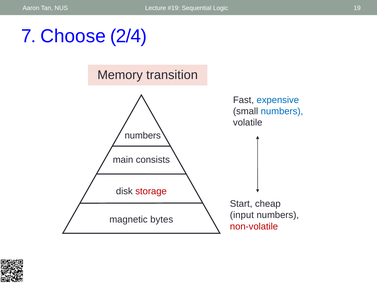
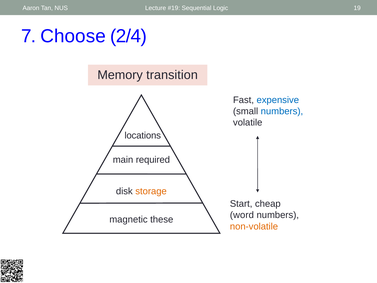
numbers at (143, 135): numbers -> locations
consists: consists -> required
storage colour: red -> orange
input: input -> word
bytes: bytes -> these
non-volatile colour: red -> orange
